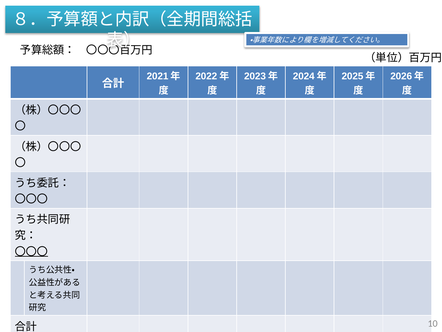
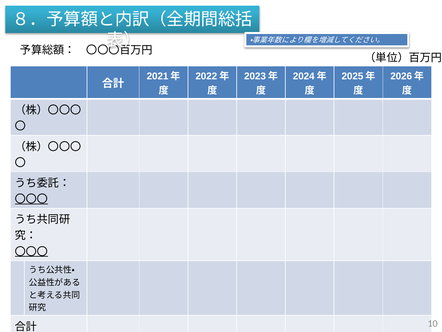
〇〇〇 at (31, 199) underline: none -> present
